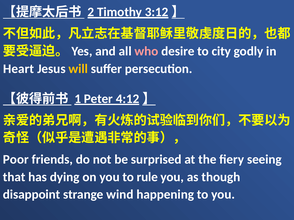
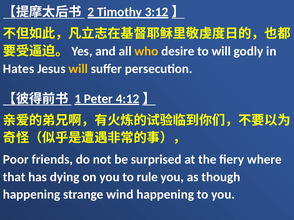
who colour: pink -> yellow
to city: city -> will
Heart: Heart -> Hates
seeing: seeing -> where
disappoint at (32, 195): disappoint -> happening
